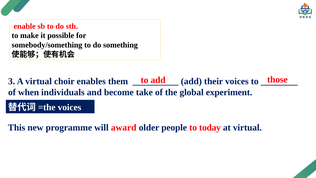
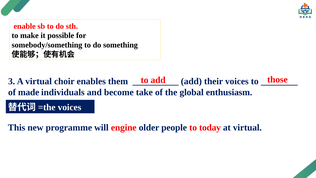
when: when -> made
experiment: experiment -> enthusiasm
award: award -> engine
